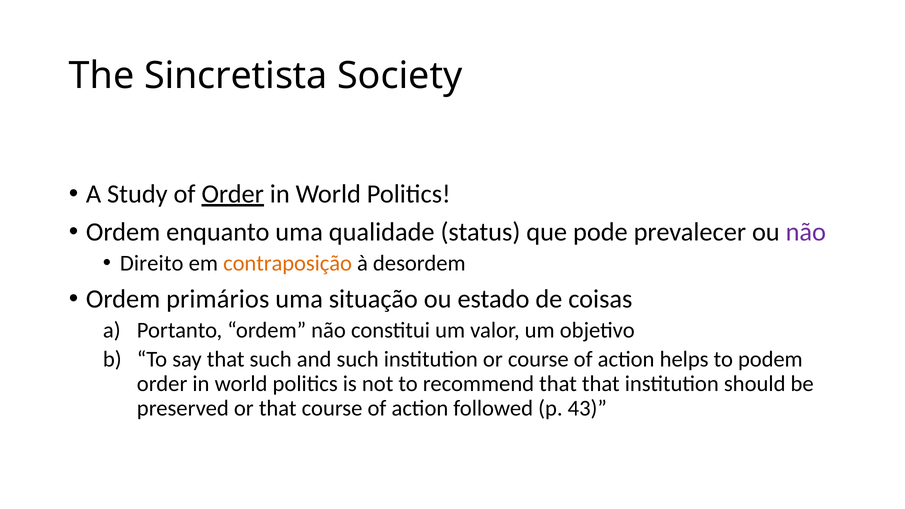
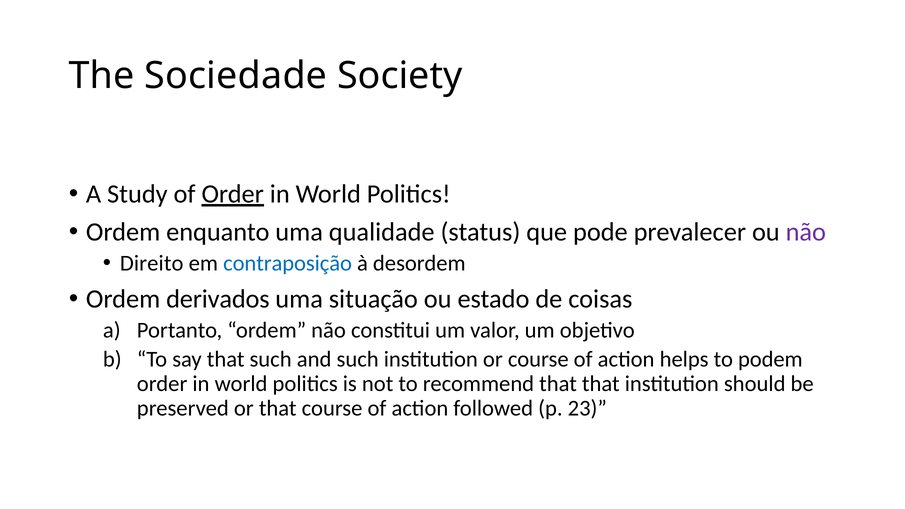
Sincretista: Sincretista -> Sociedade
contraposição colour: orange -> blue
primários: primários -> derivados
43: 43 -> 23
